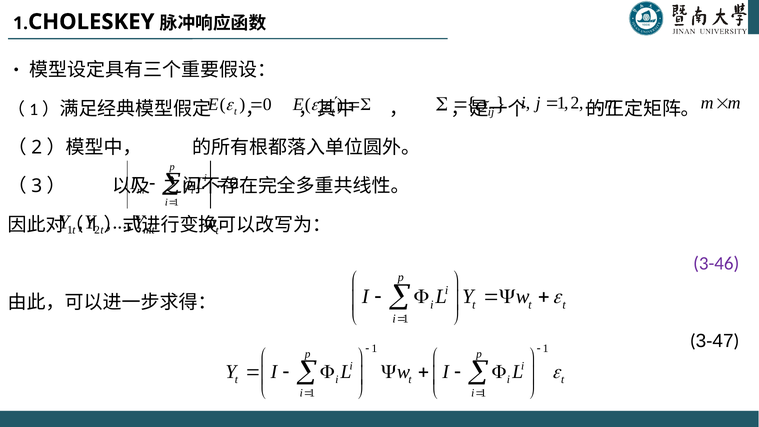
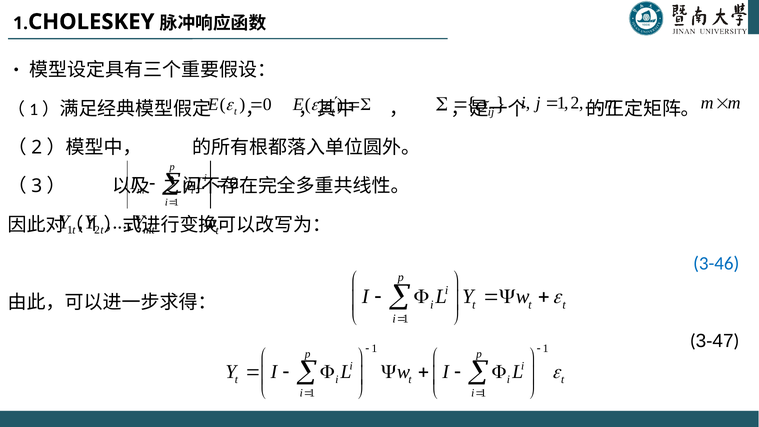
3-46 colour: purple -> blue
